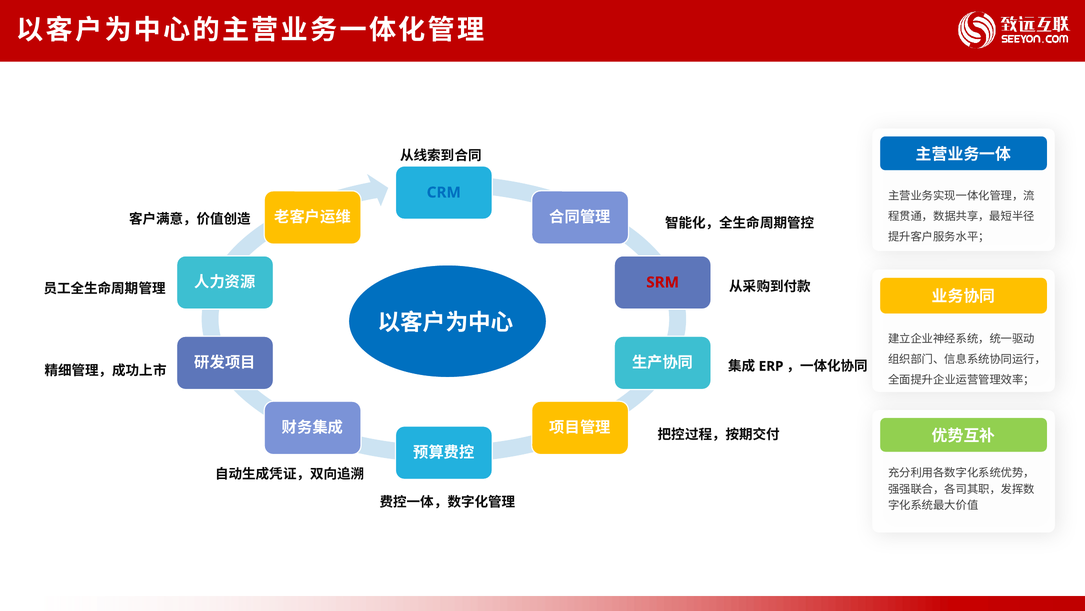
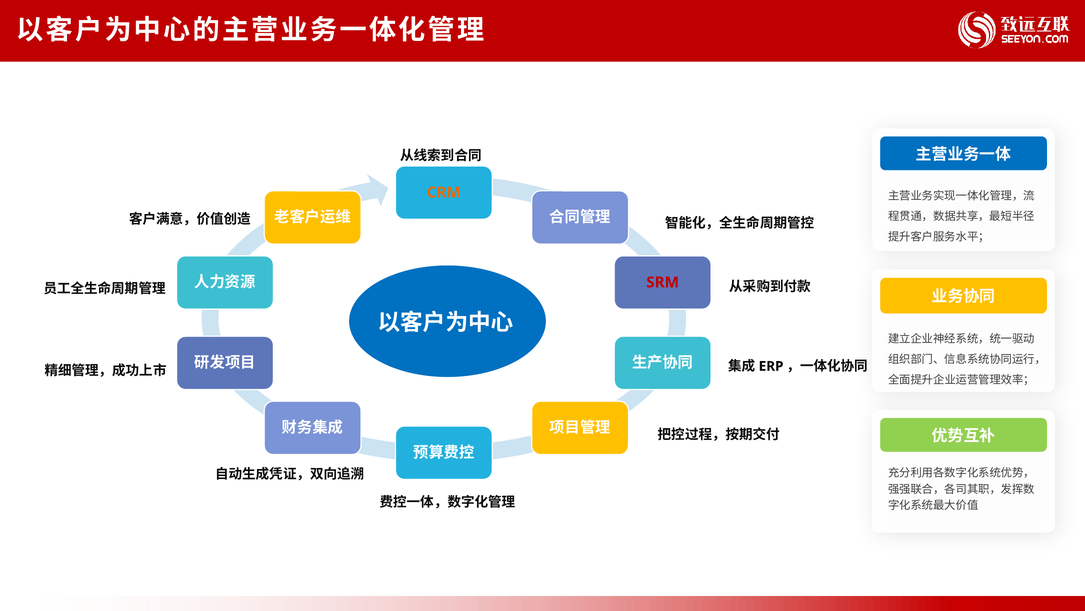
CRM colour: blue -> orange
